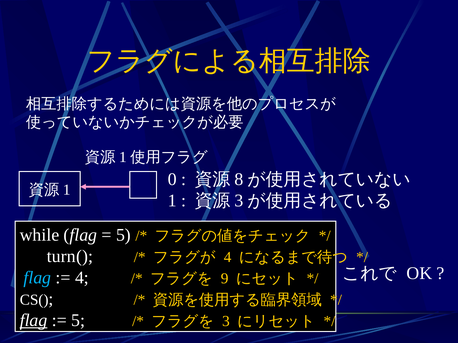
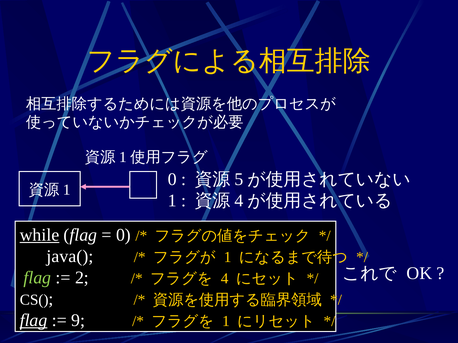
8: 8 -> 5
3 at (239, 201): 3 -> 4
while underline: none -> present
5 at (124, 235): 5 -> 0
turn(: turn( -> java(
4 at (228, 257): 4 -> 1
flag at (37, 278) colour: light blue -> light green
4 at (82, 278): 4 -> 2
9 at (225, 279): 9 -> 4
5 at (78, 321): 5 -> 9
3 at (226, 322): 3 -> 1
